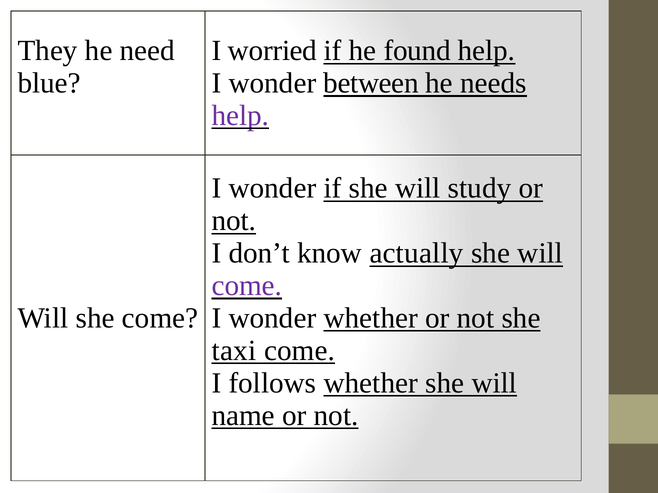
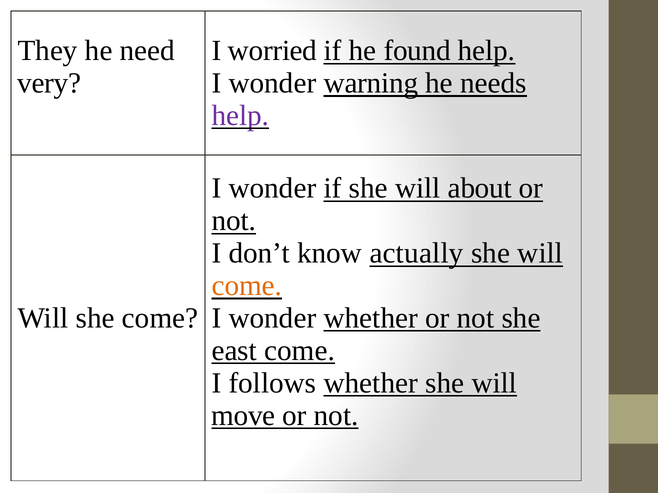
blue: blue -> very
between: between -> warning
study: study -> about
come at (247, 286) colour: purple -> orange
taxi: taxi -> east
name: name -> move
